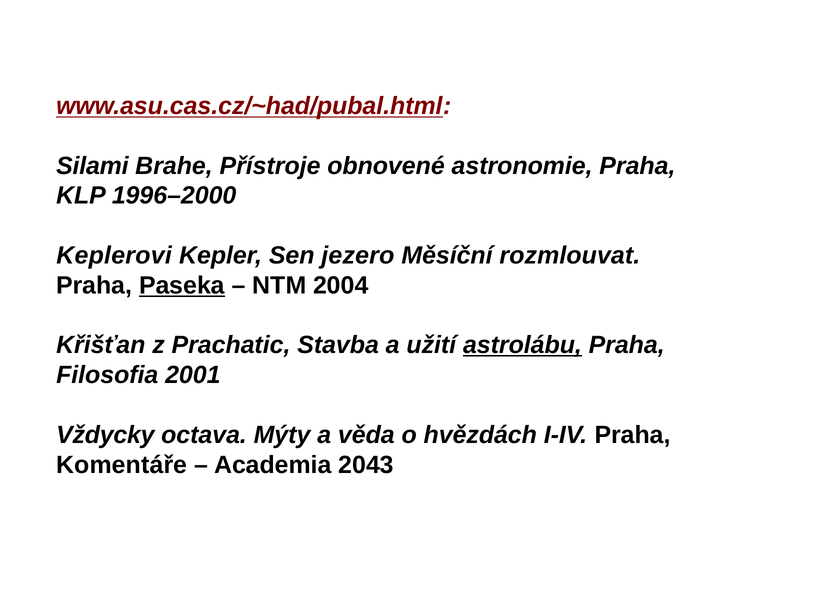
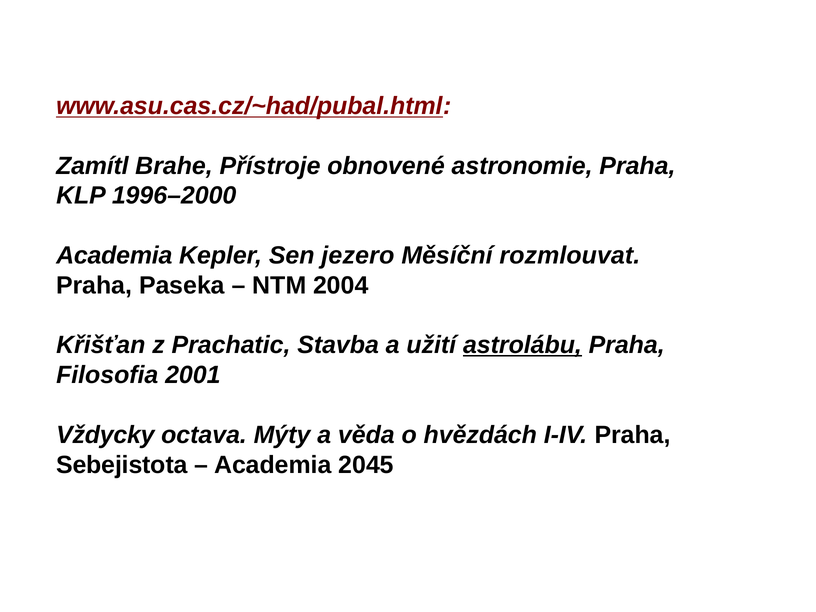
Silami: Silami -> Zamítl
Keplerovi at (114, 256): Keplerovi -> Academia
Paseka underline: present -> none
Komentáře: Komentáře -> Sebejistota
2043: 2043 -> 2045
